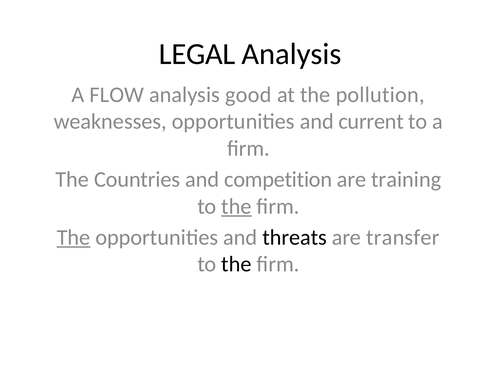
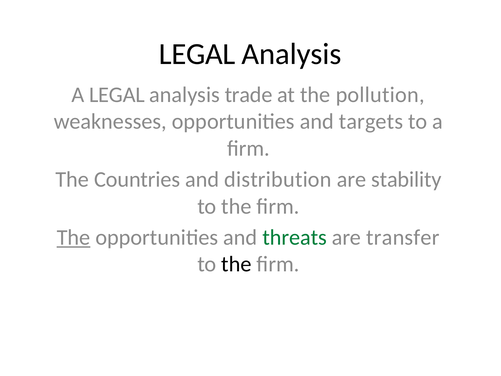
A FLOW: FLOW -> LEGAL
good: good -> trade
current: current -> targets
competition: competition -> distribution
training: training -> stability
the at (236, 206) underline: present -> none
threats colour: black -> green
